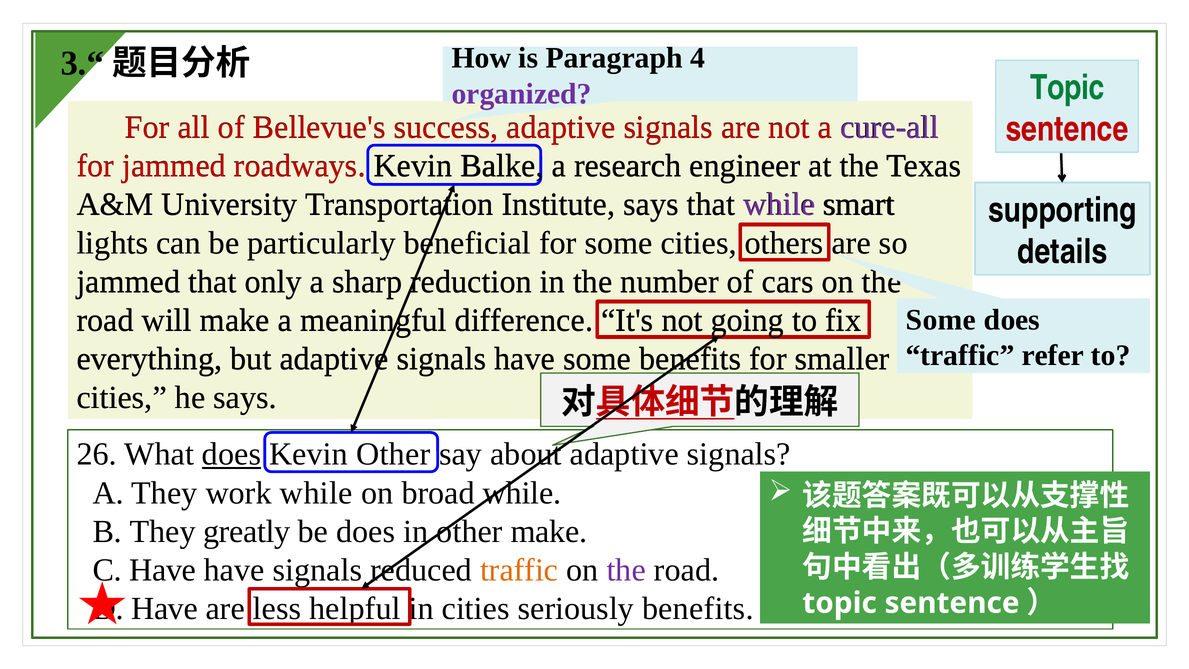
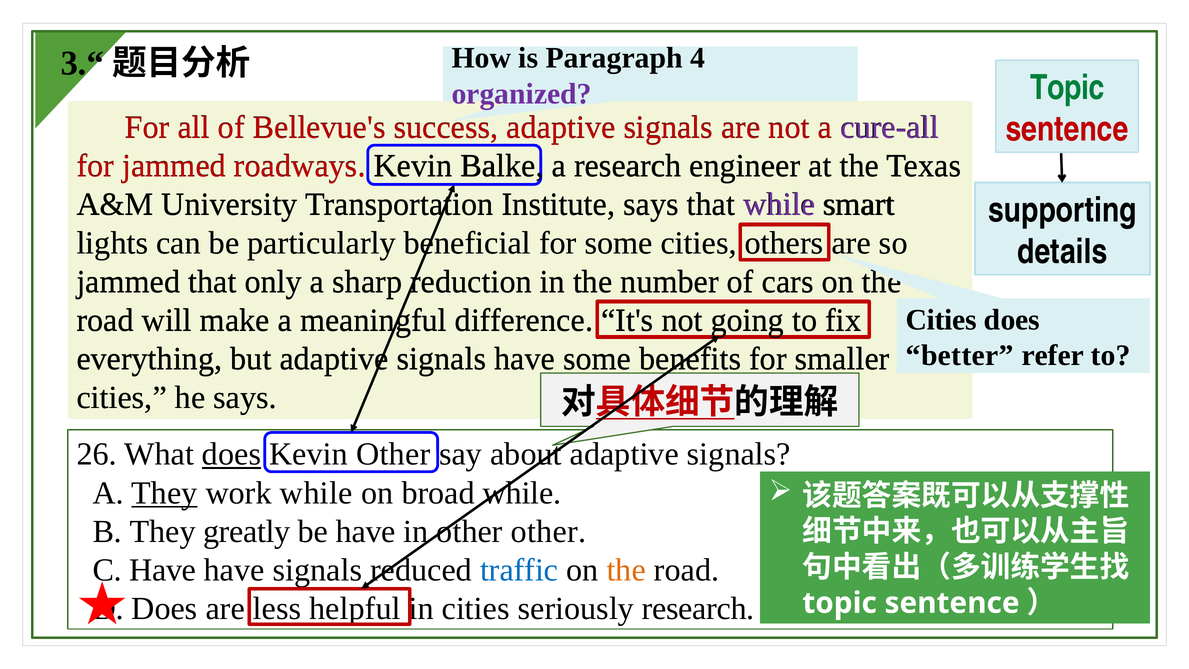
Some at (941, 320): Some -> Cities
traffic at (960, 355): traffic -> better
They at (164, 493) underline: none -> present
be does: does -> have
other make: make -> other
traffic at (519, 570) colour: orange -> blue
the at (626, 570) colour: purple -> orange
Have at (165, 609): Have -> Does
seriously benefits: benefits -> research
